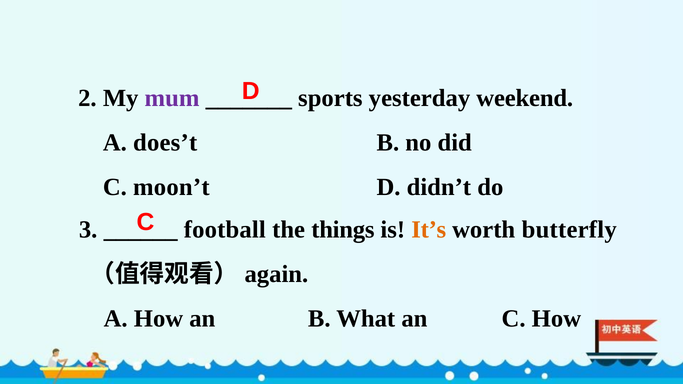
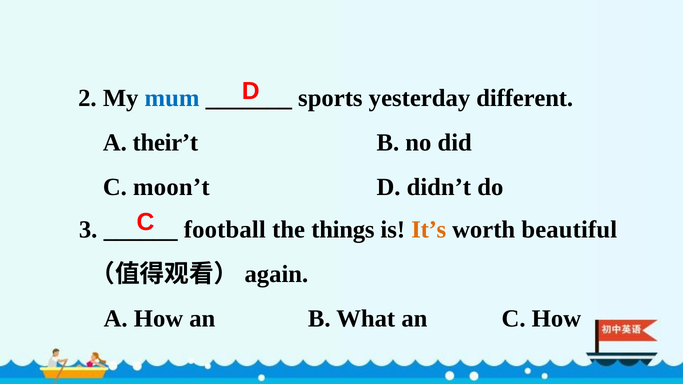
mum colour: purple -> blue
weekend: weekend -> different
does’t: does’t -> their’t
butterfly: butterfly -> beautiful
